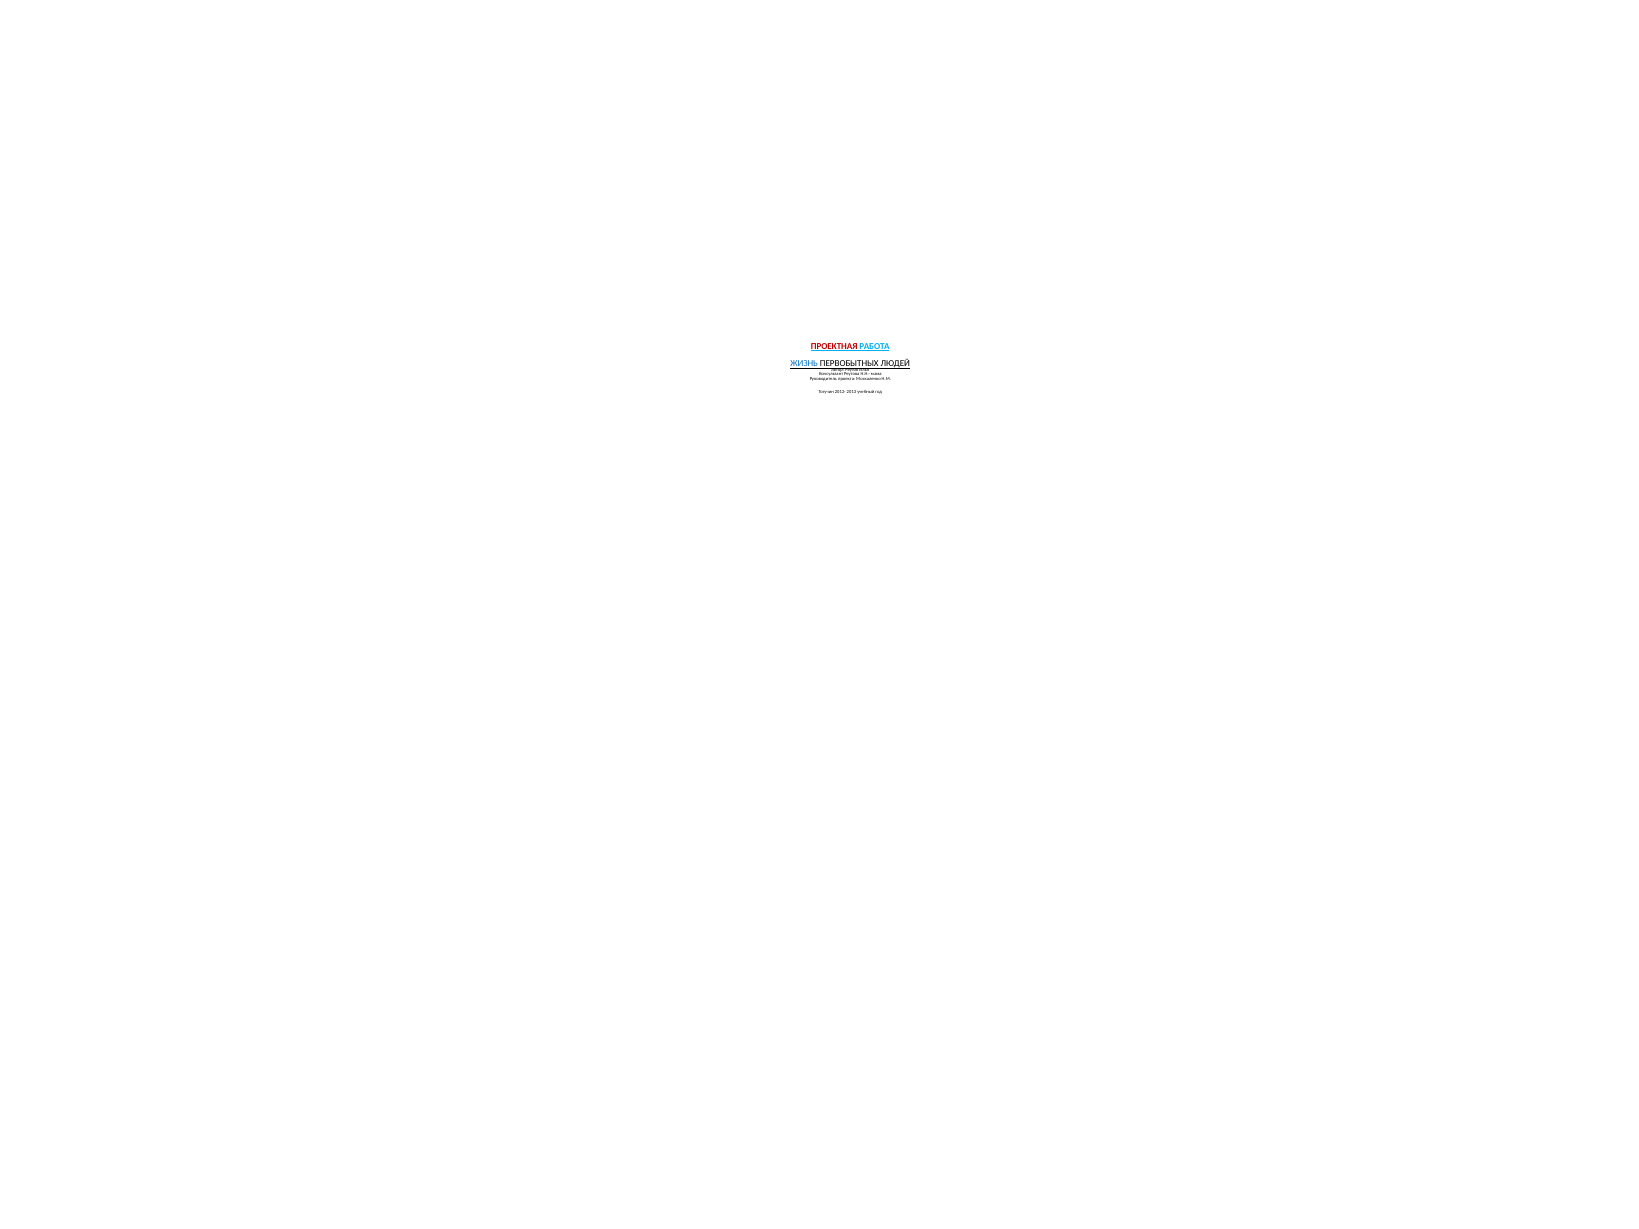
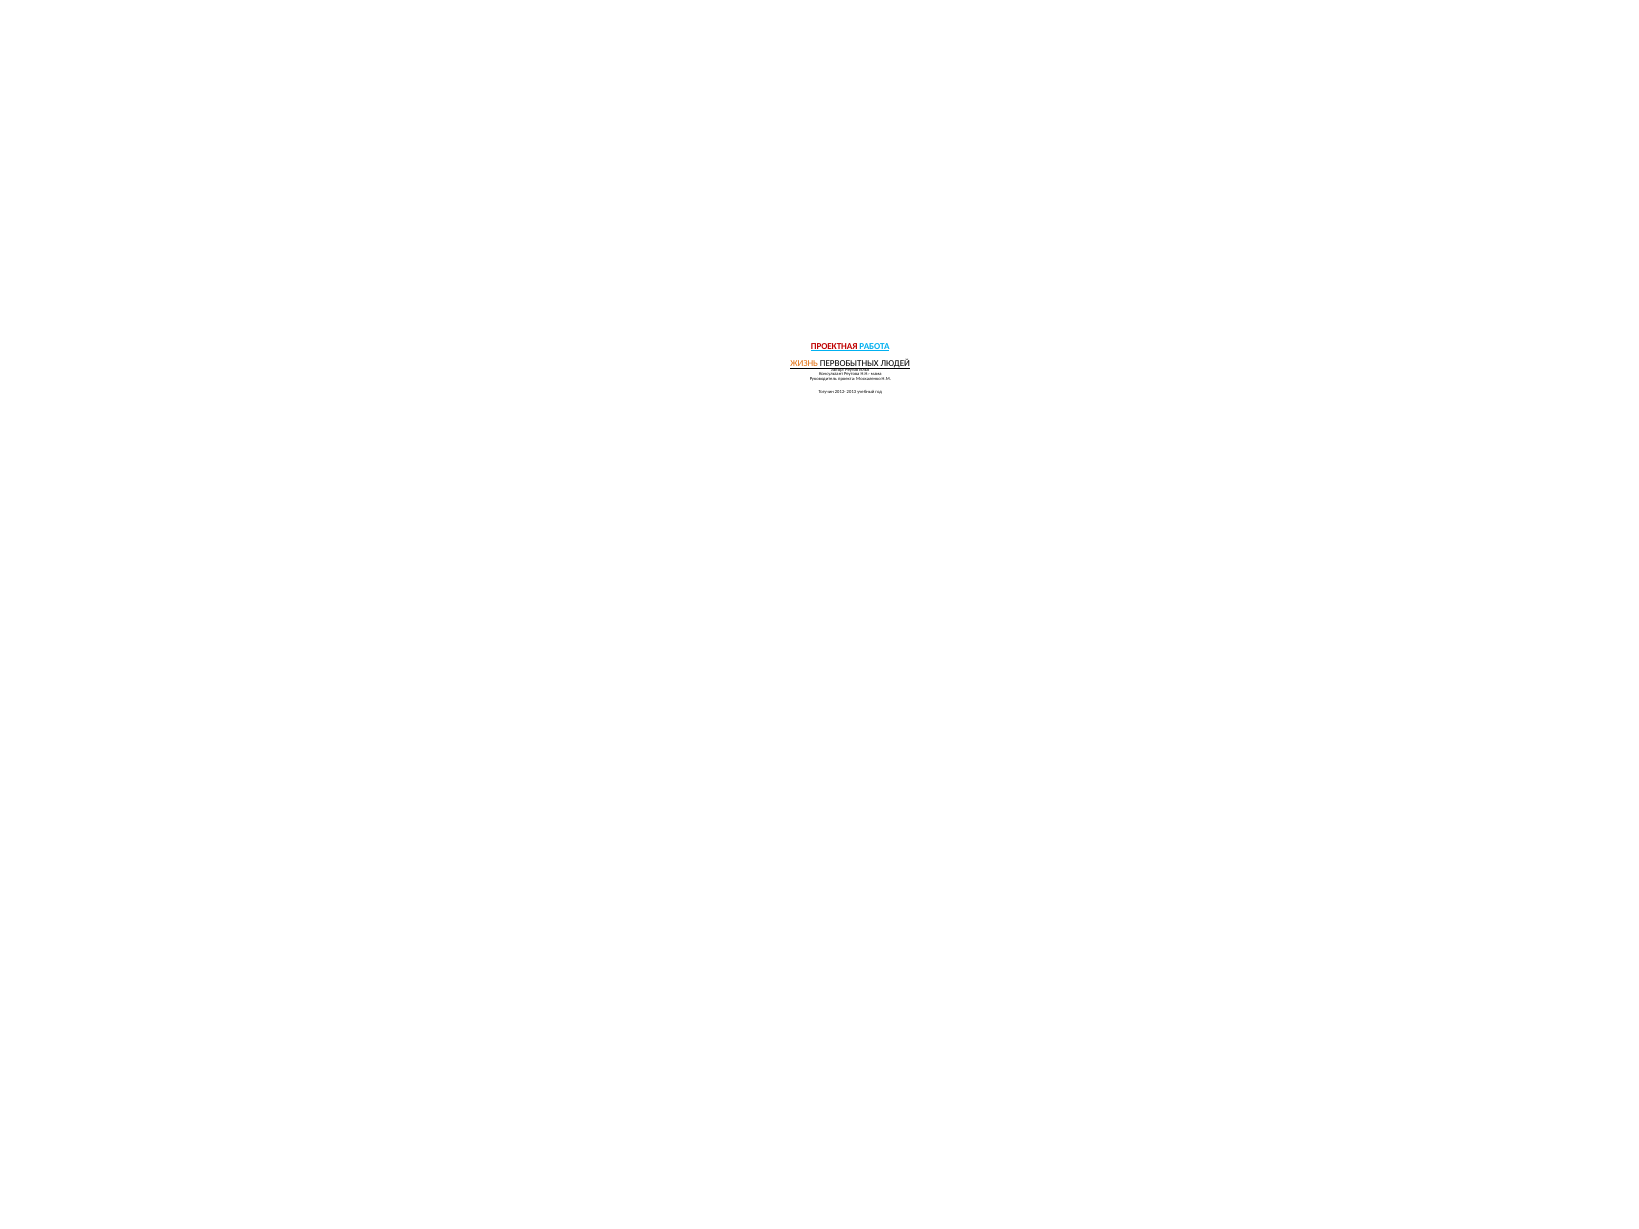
ЖИЗНЬ colour: blue -> orange
